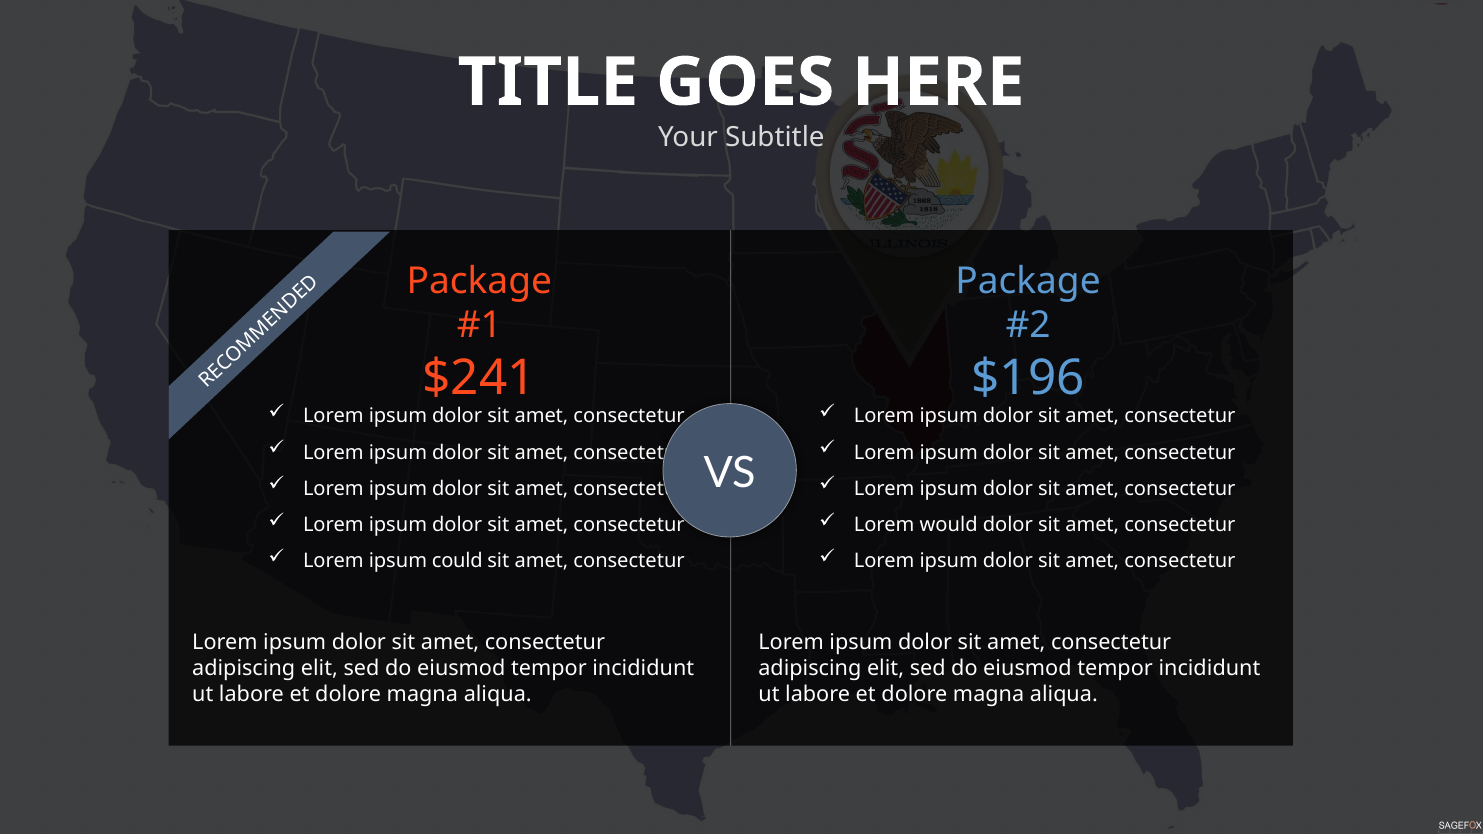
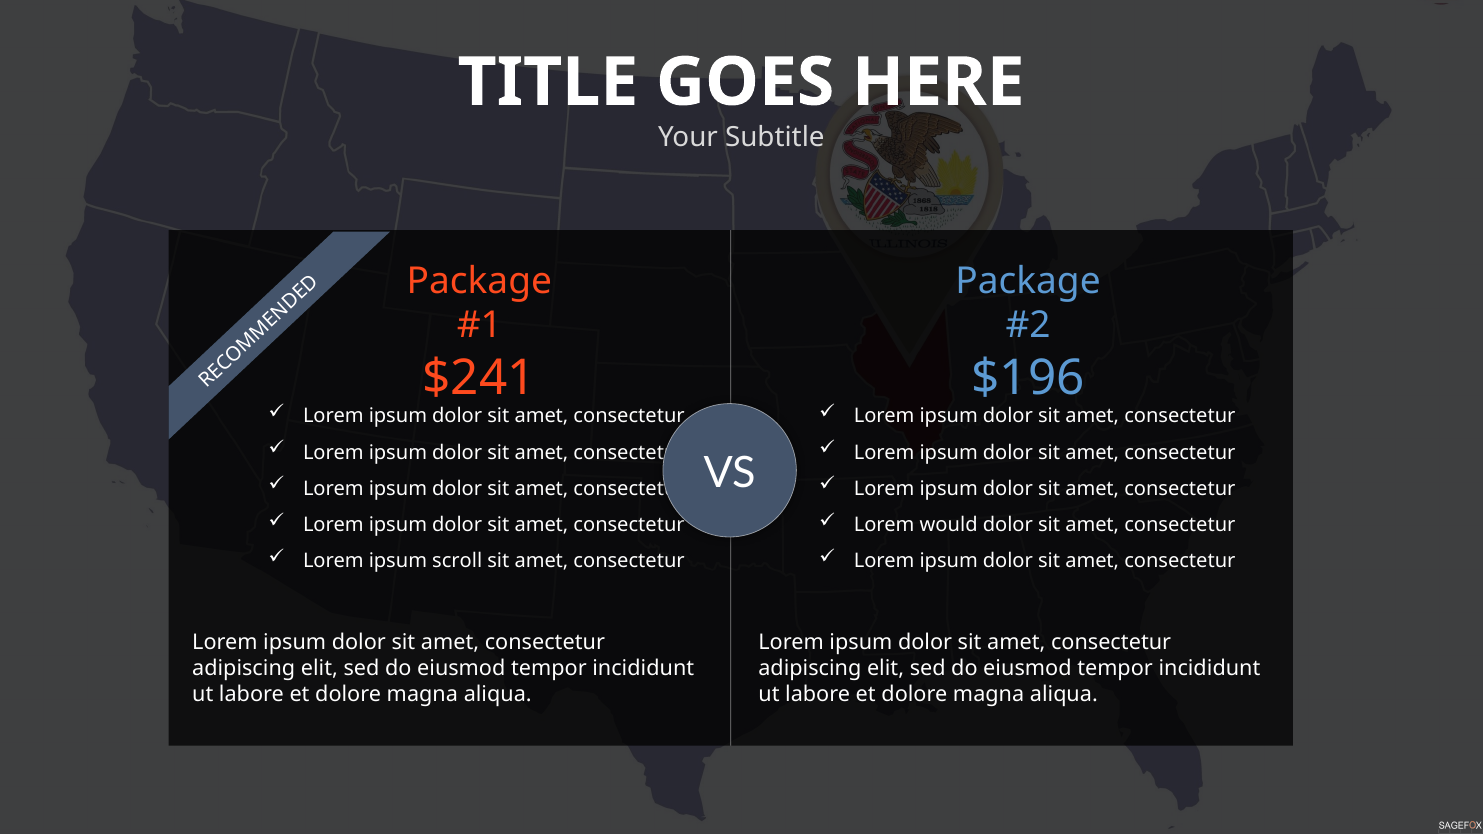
could: could -> scroll
